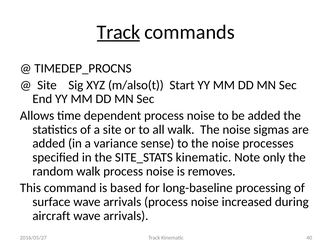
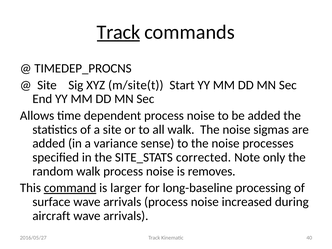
m/also(t: m/also(t -> m/site(t
SITE_STATS kinematic: kinematic -> corrected
command underline: none -> present
based: based -> larger
